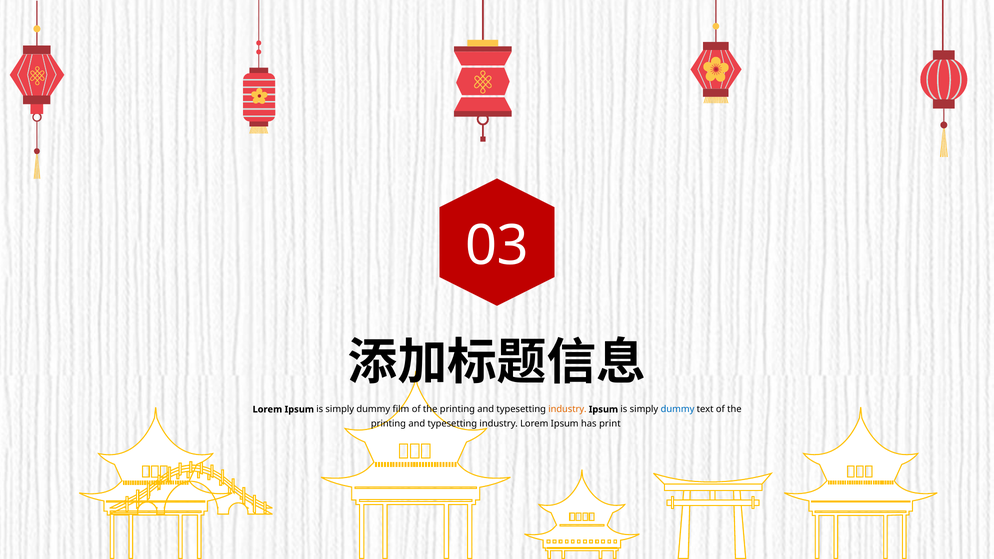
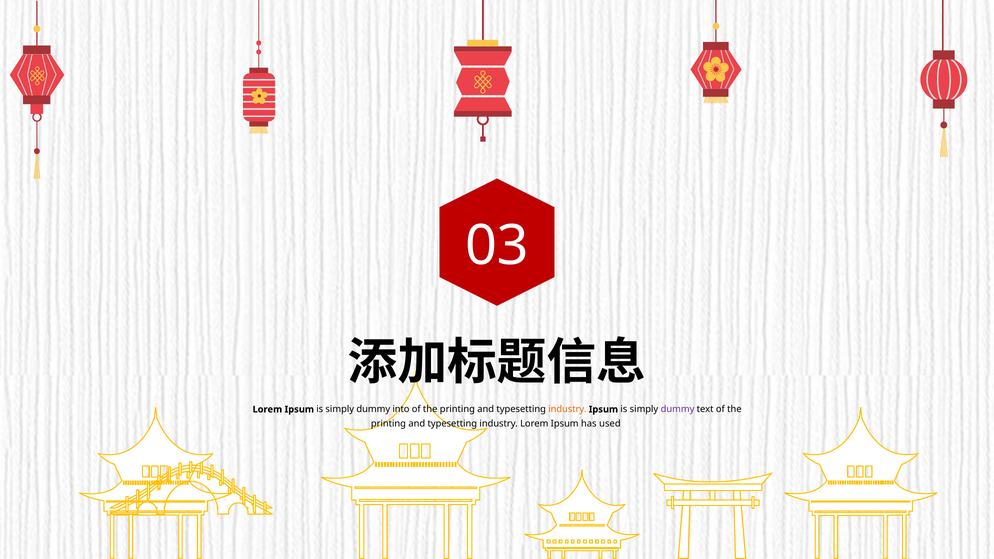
film: film -> into
dummy at (678, 409) colour: blue -> purple
print: print -> used
